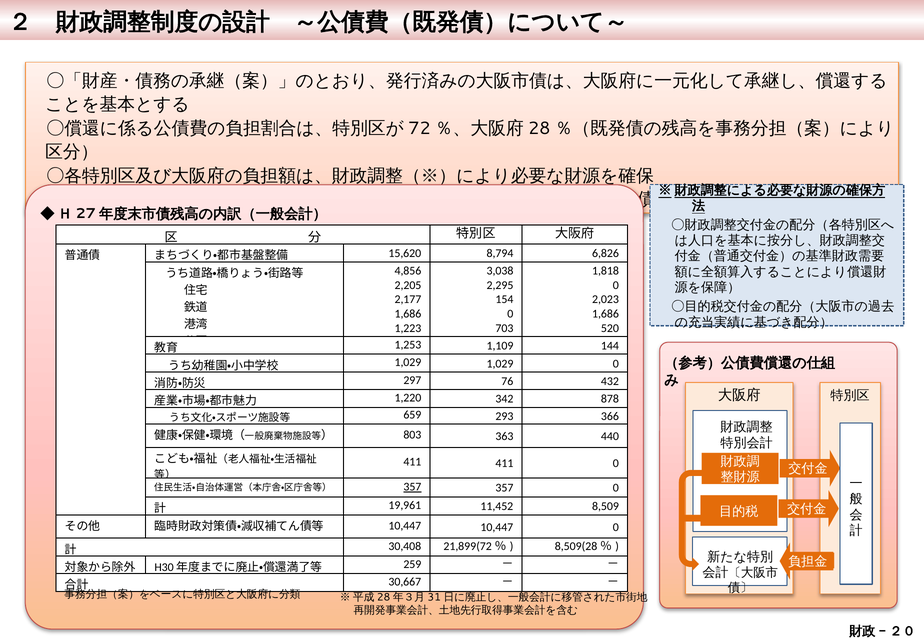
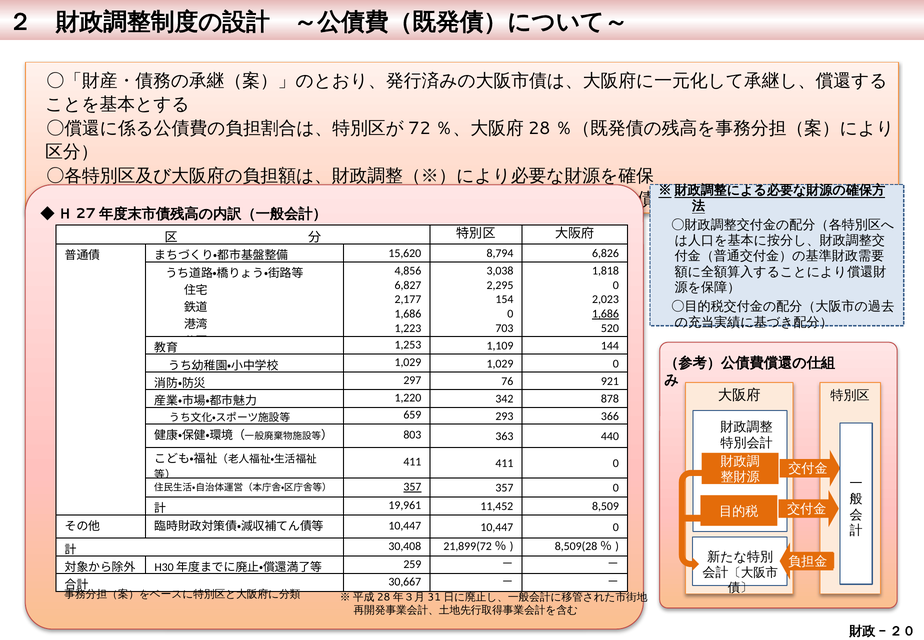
2,205: 2,205 -> 6,827
1,686 at (606, 314) underline: none -> present
432: 432 -> 921
